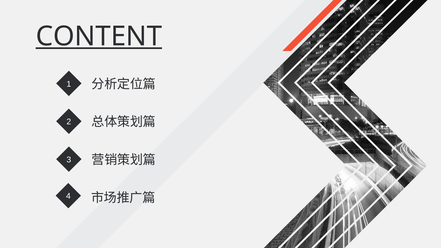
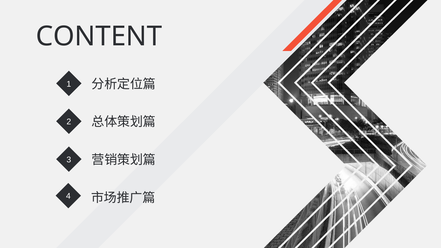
CONTENT underline: present -> none
